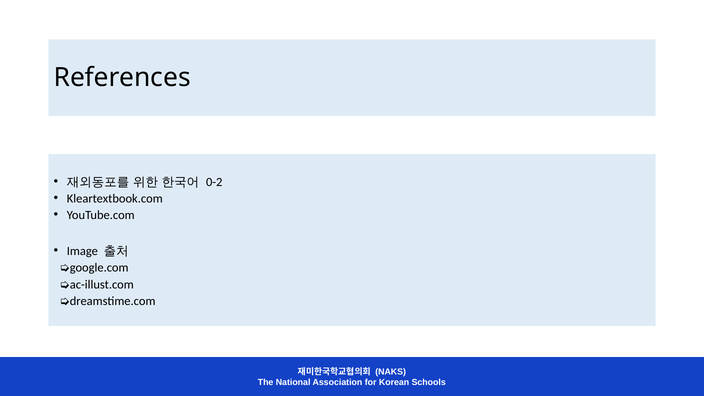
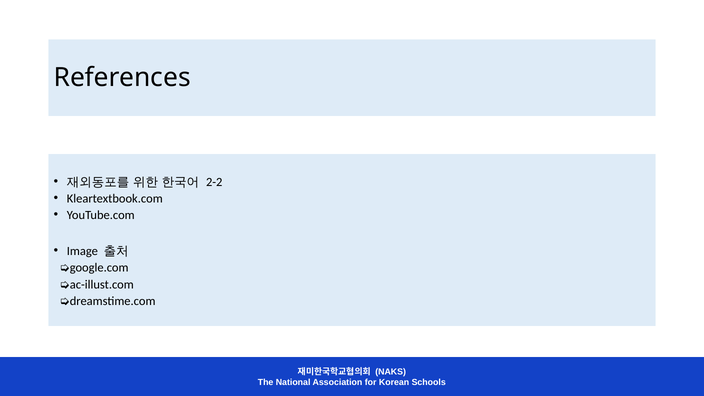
0-2: 0-2 -> 2-2
